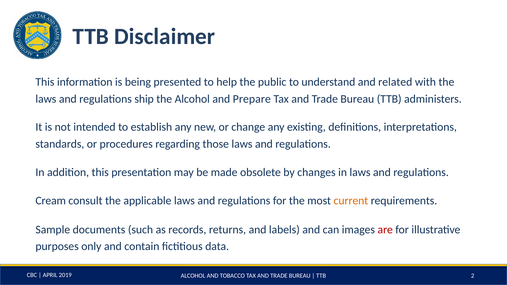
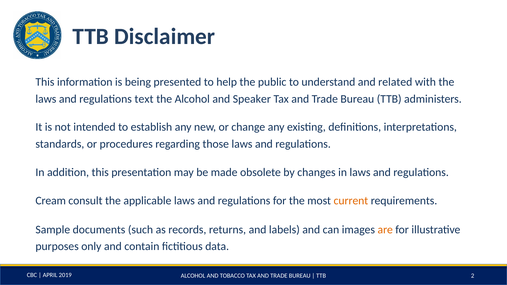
ship: ship -> text
Prepare: Prepare -> Speaker
are colour: red -> orange
